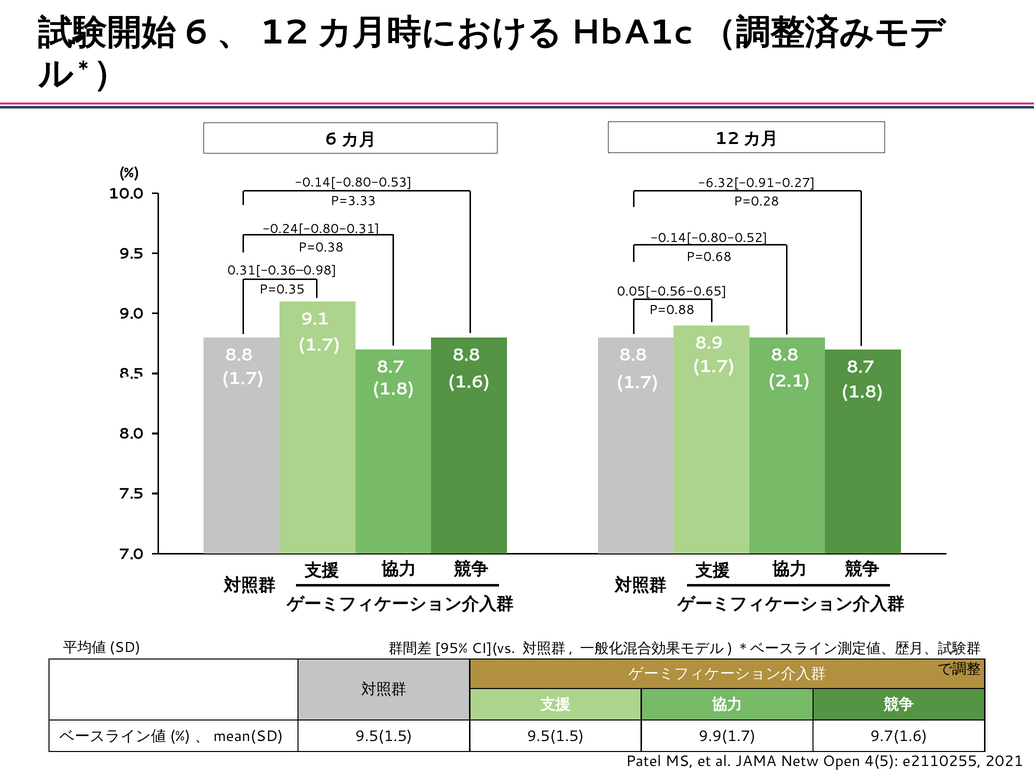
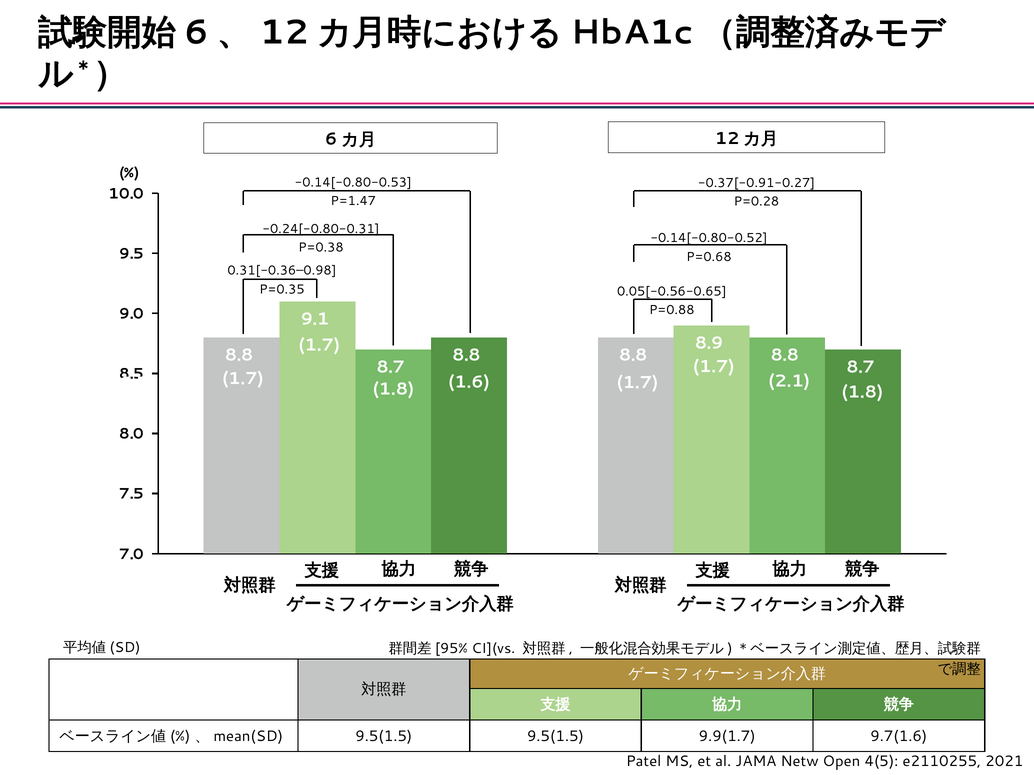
-6.32[-0.91-0.27: -6.32[-0.91-0.27 -> -0.37[-0.91-0.27
P=3.33: P=3.33 -> P=1.47
